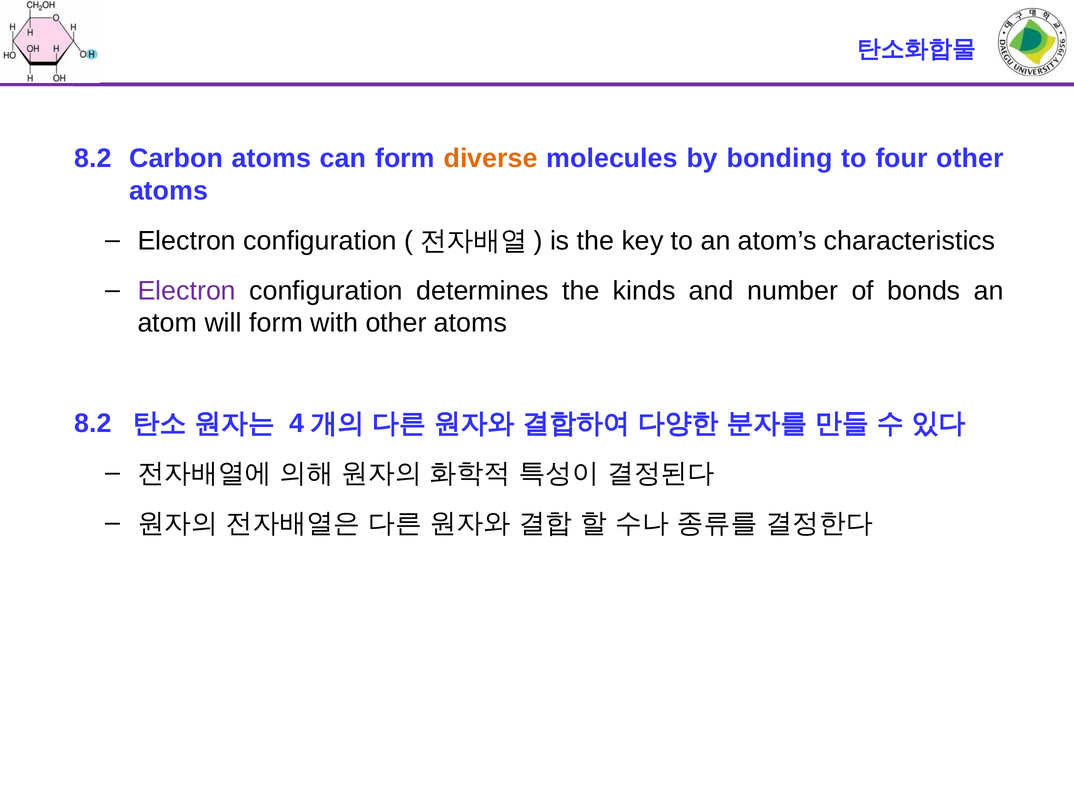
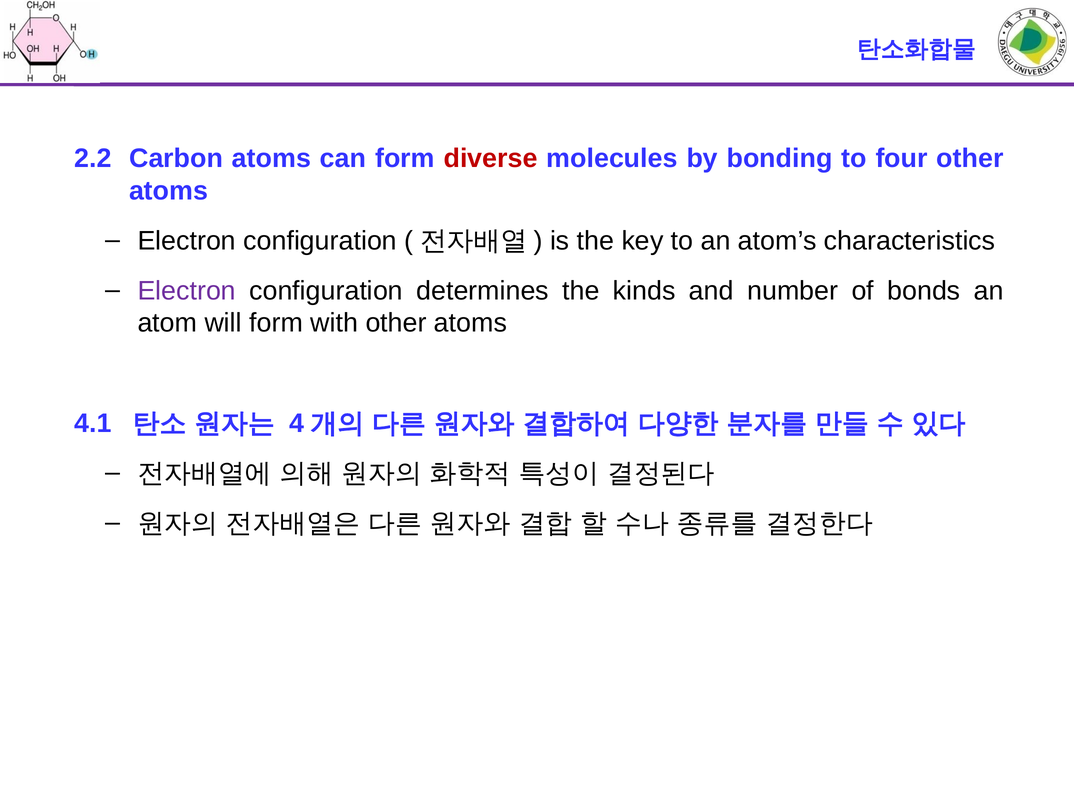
8.2 at (93, 159): 8.2 -> 2.2
diverse colour: orange -> red
8.2 at (93, 424): 8.2 -> 4.1
